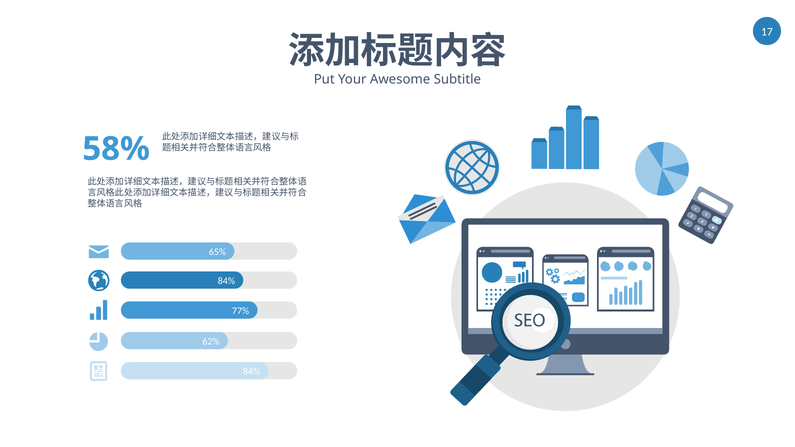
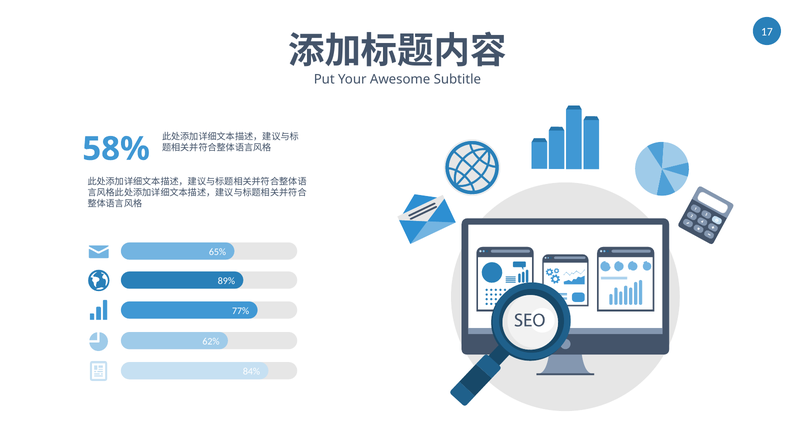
84% at (226, 281): 84% -> 89%
